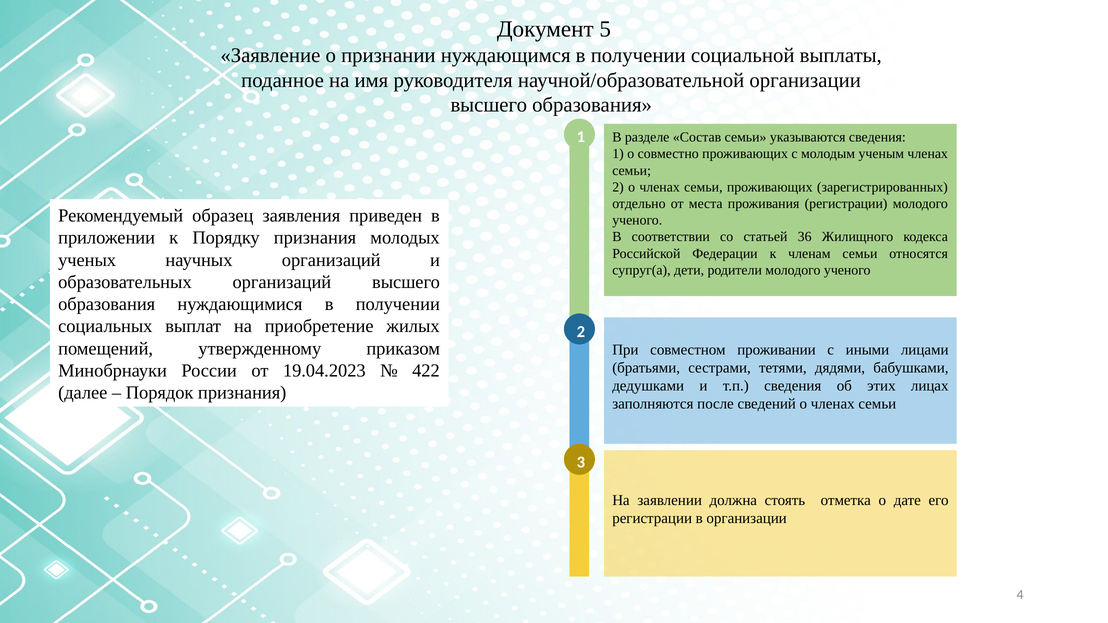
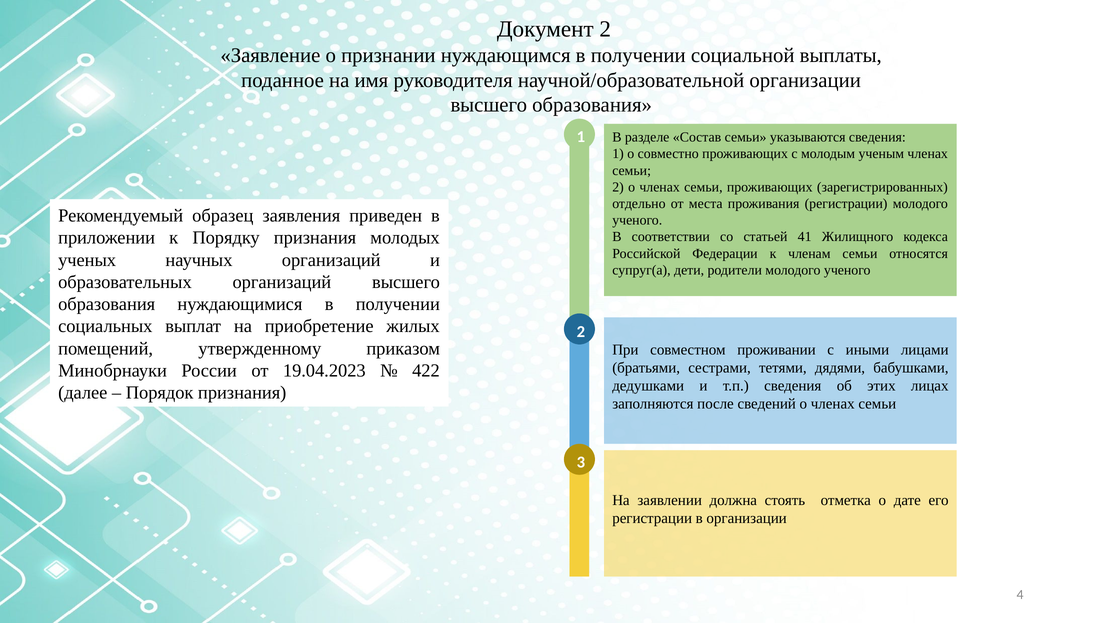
Документ 5: 5 -> 2
36: 36 -> 41
